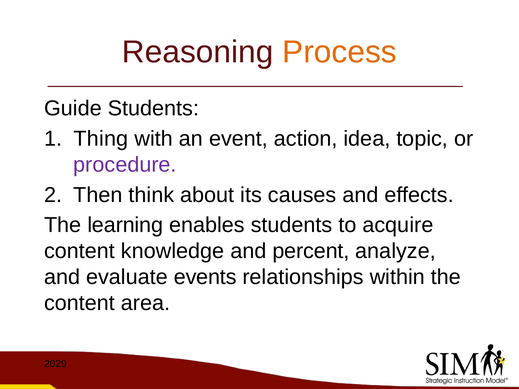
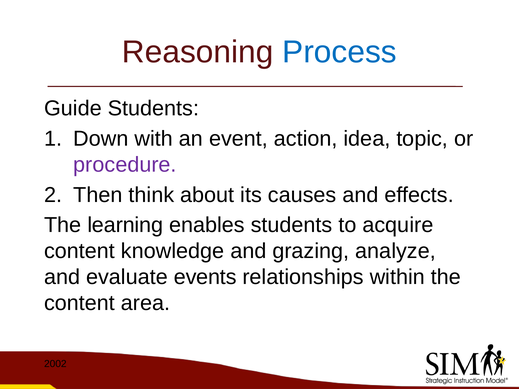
Process colour: orange -> blue
Thing: Thing -> Down
percent: percent -> grazing
2029: 2029 -> 2002
